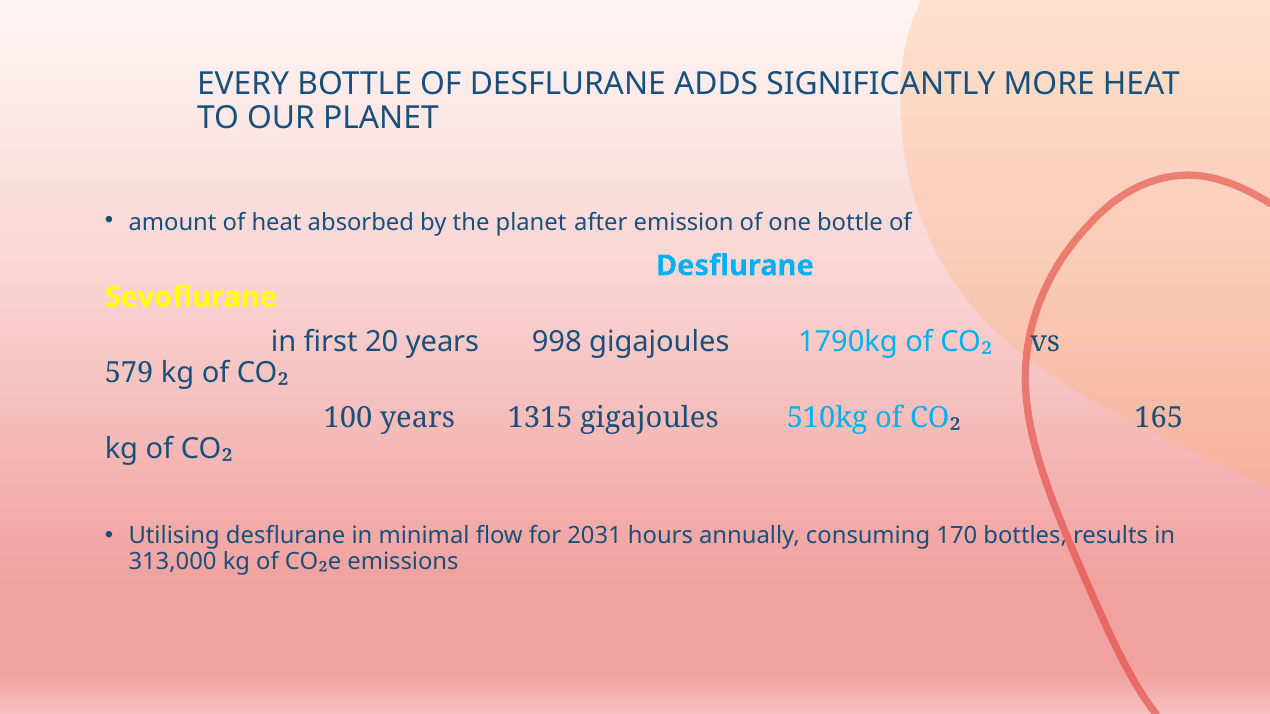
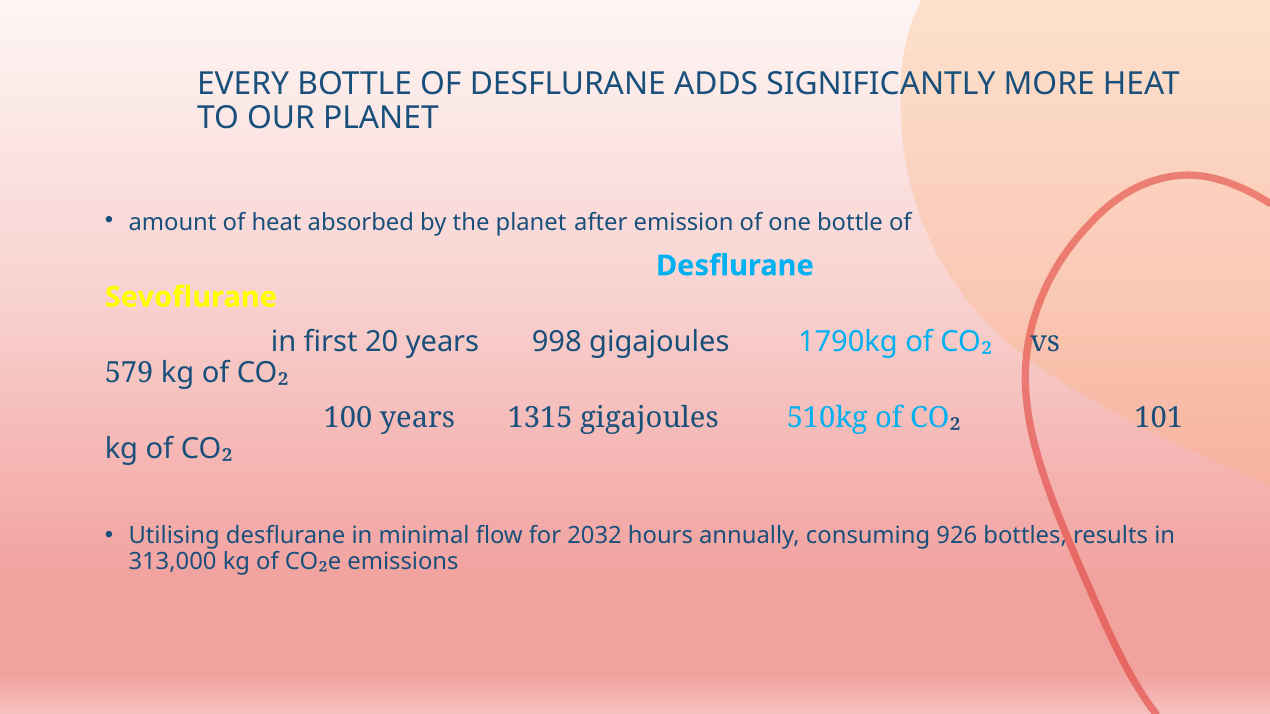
165: 165 -> 101
2031: 2031 -> 2032
170: 170 -> 926
